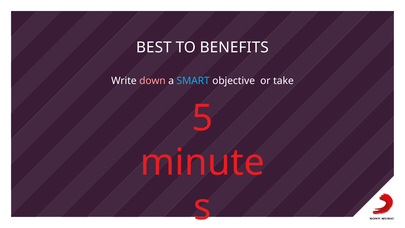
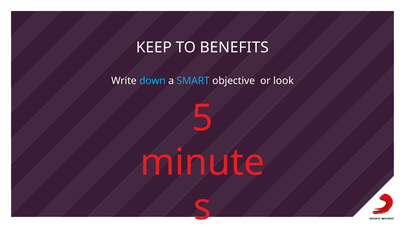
BEST: BEST -> KEEP
down colour: pink -> light blue
take: take -> look
